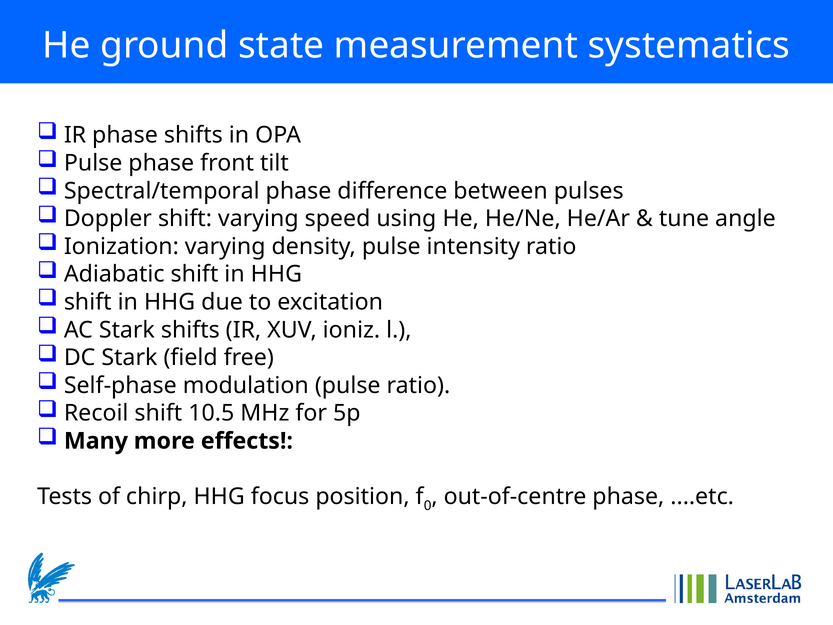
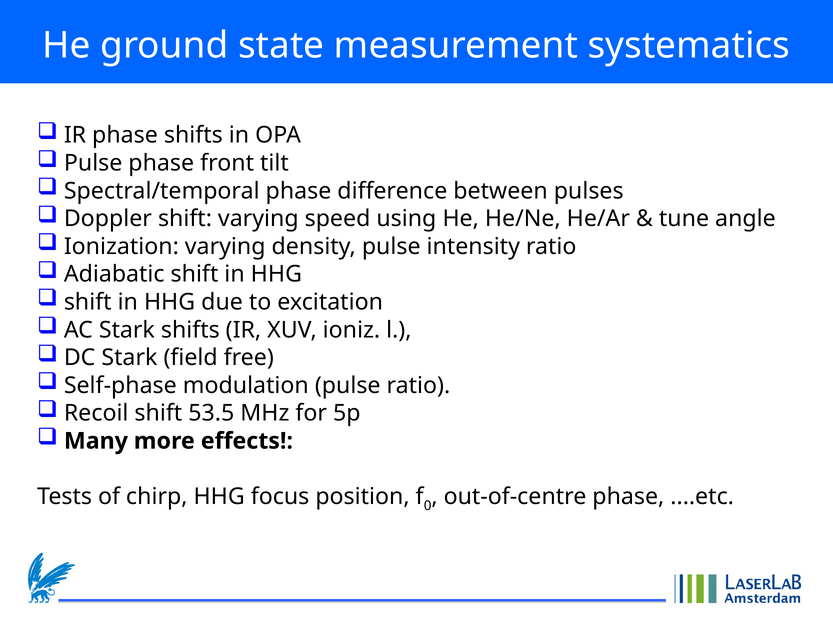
10.5: 10.5 -> 53.5
